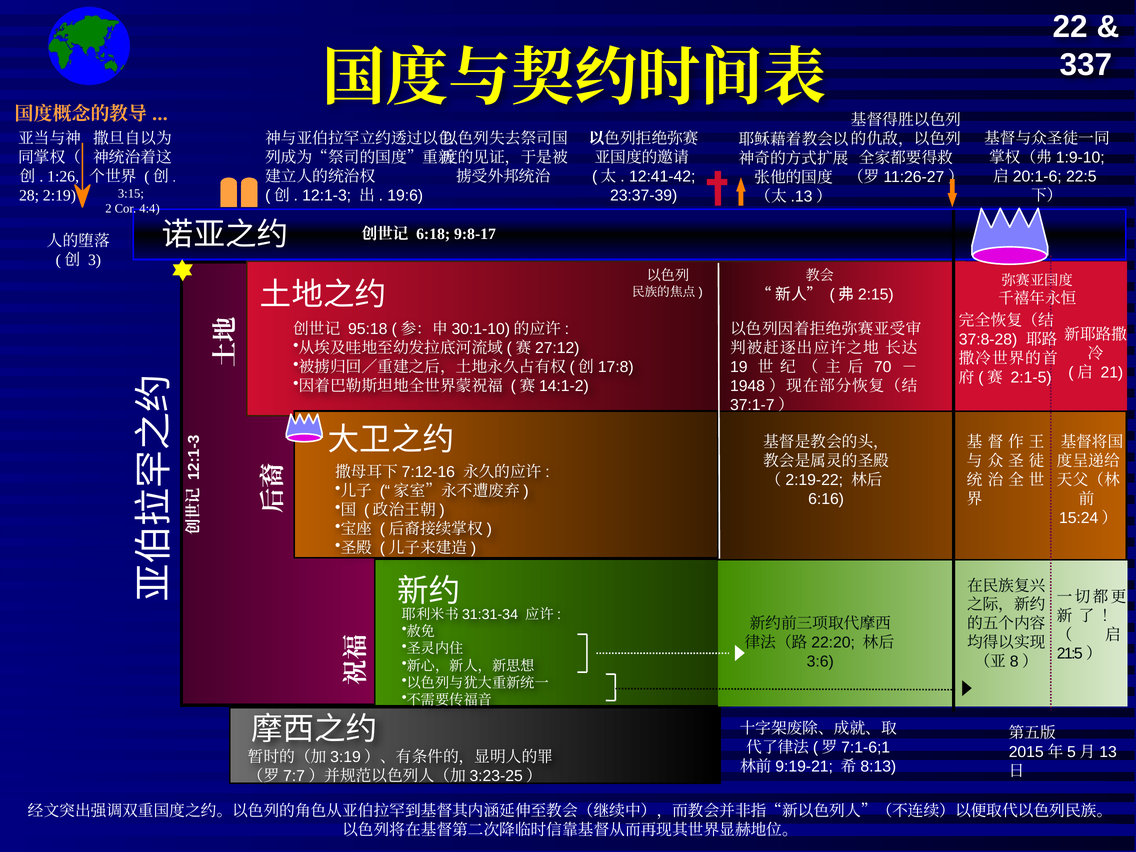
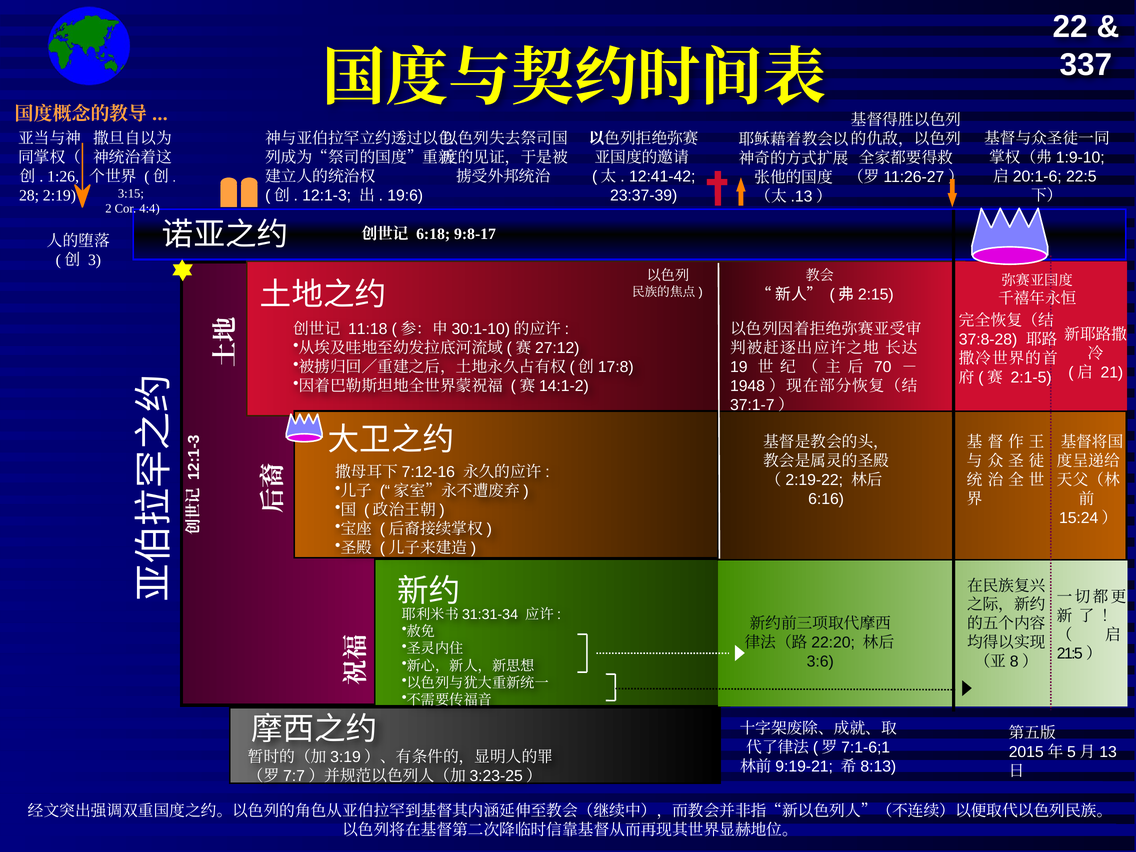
95:18: 95:18 -> 11:18
